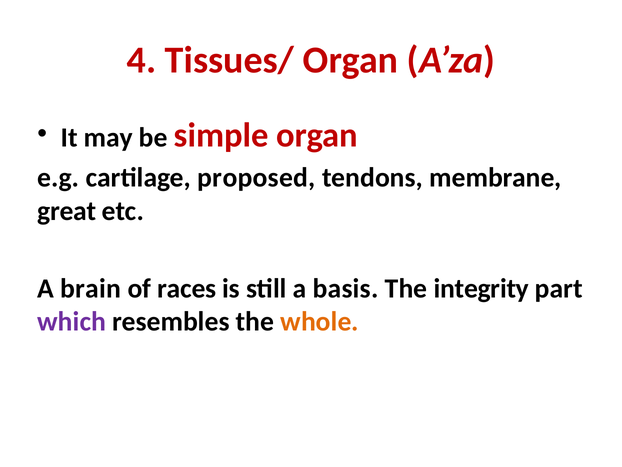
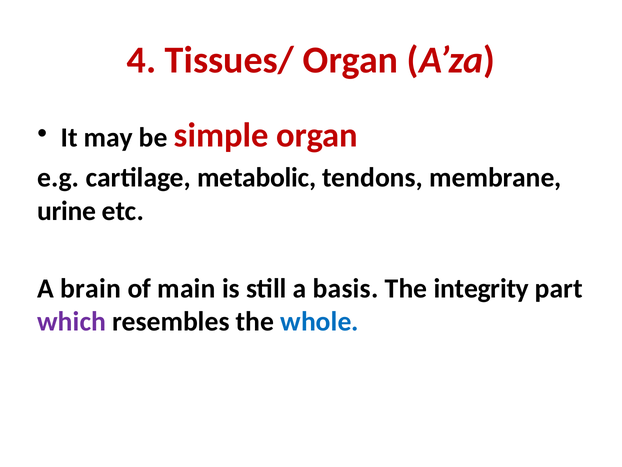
proposed: proposed -> metabolic
great: great -> urine
races: races -> main
whole colour: orange -> blue
